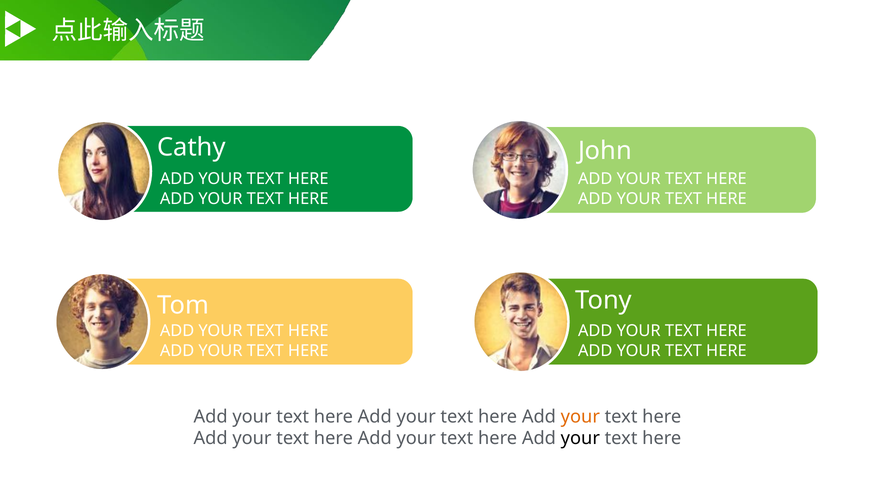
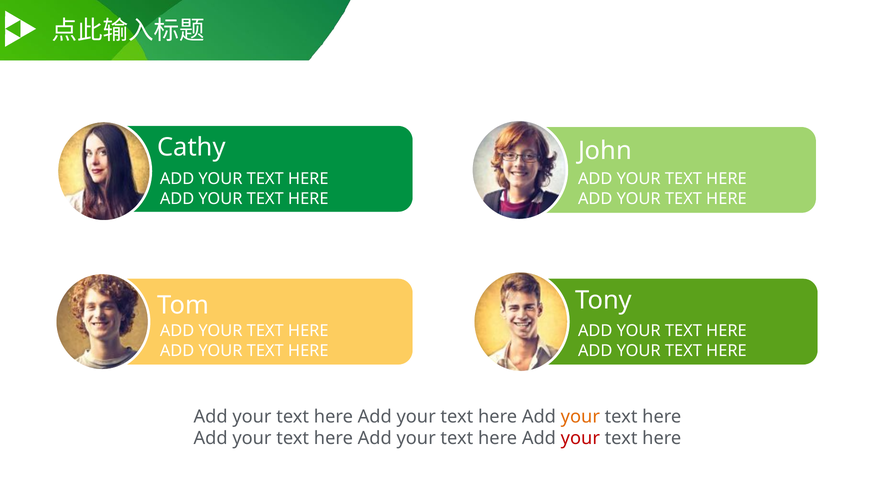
your at (580, 439) colour: black -> red
